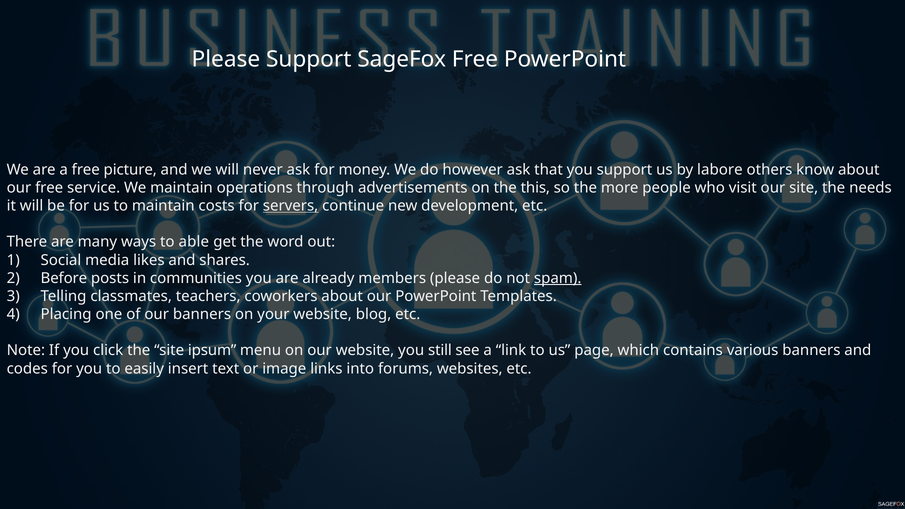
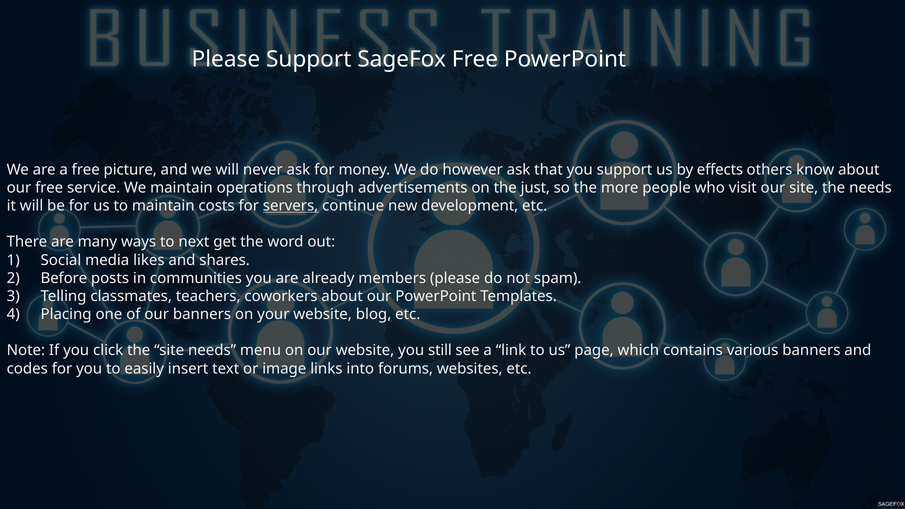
labore: labore -> effects
this: this -> just
able: able -> next
spam underline: present -> none
site ipsum: ipsum -> needs
